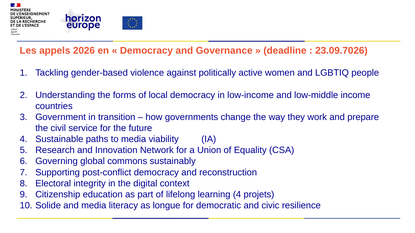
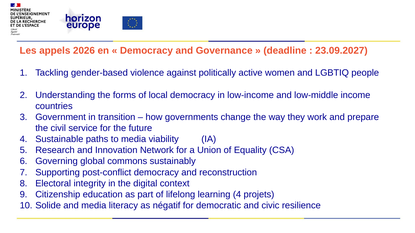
23.09.7026: 23.09.7026 -> 23.09.2027
longue: longue -> négatif
